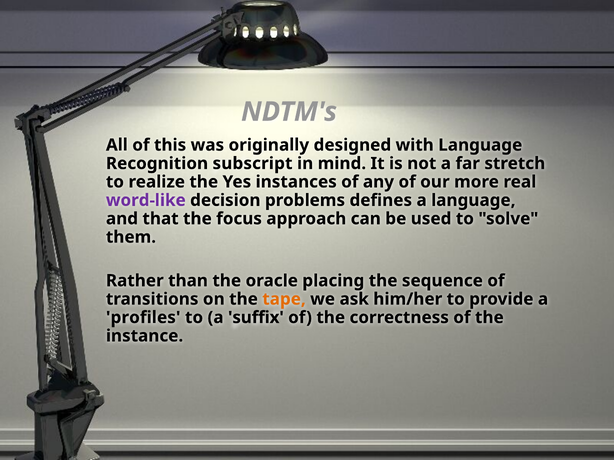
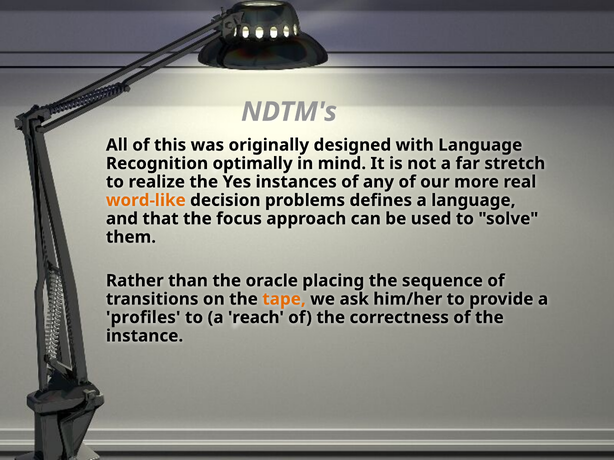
subscript: subscript -> optimally
word-like colour: purple -> orange
suffix: suffix -> reach
